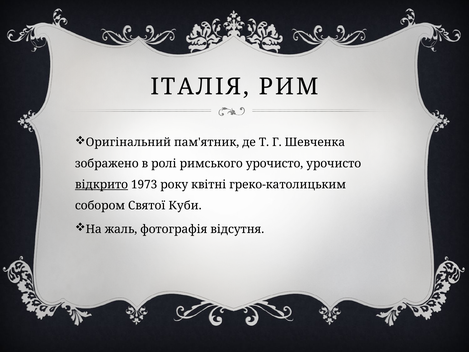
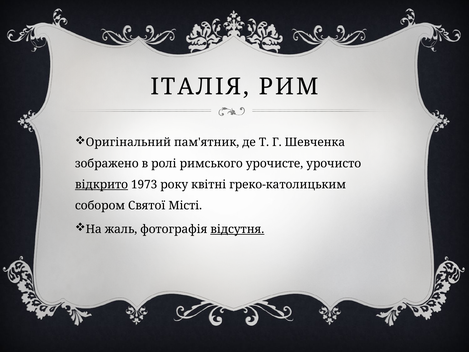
римського урочисто: урочисто -> урочисте
Куби: Куби -> Місті
відсутня underline: none -> present
